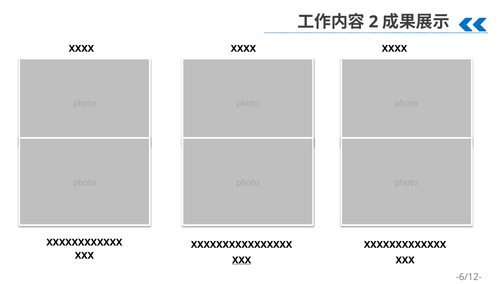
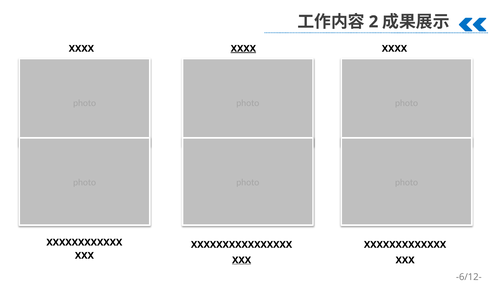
XXXX at (243, 49) underline: none -> present
